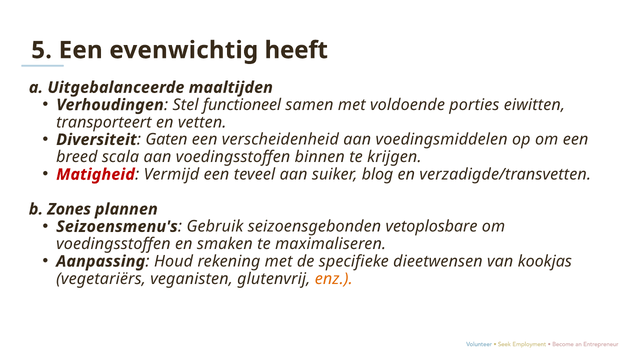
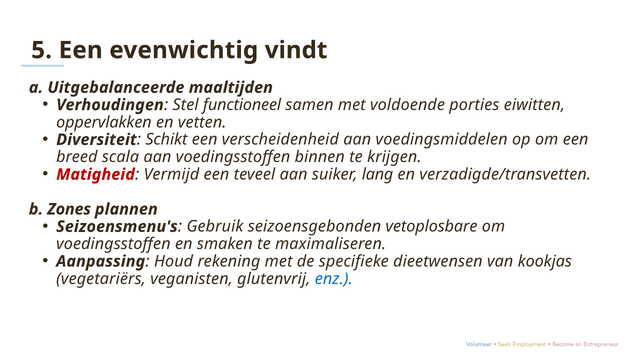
heeft: heeft -> vindt
transporteert: transporteert -> oppervlakken
Gaten: Gaten -> Schikt
blog: blog -> lang
enz colour: orange -> blue
